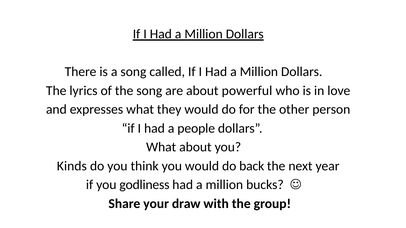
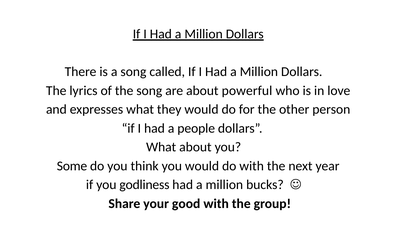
Kinds: Kinds -> Some
do back: back -> with
draw: draw -> good
